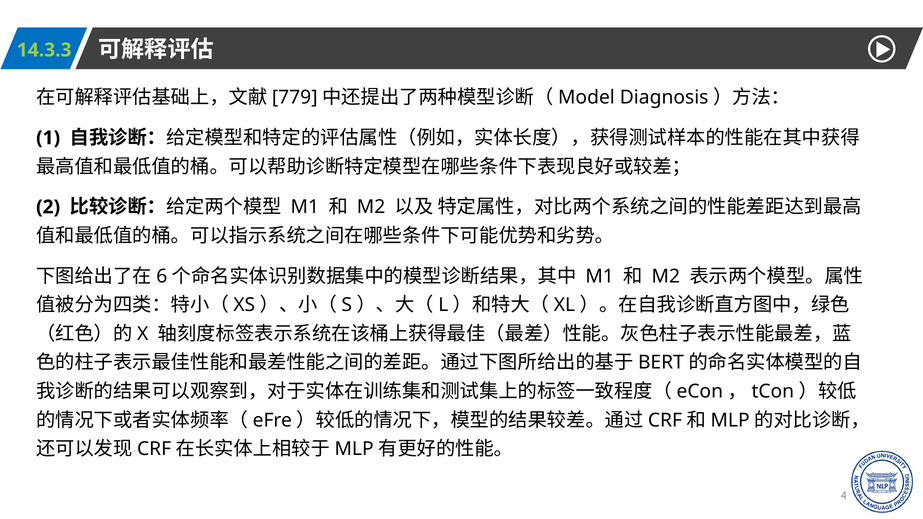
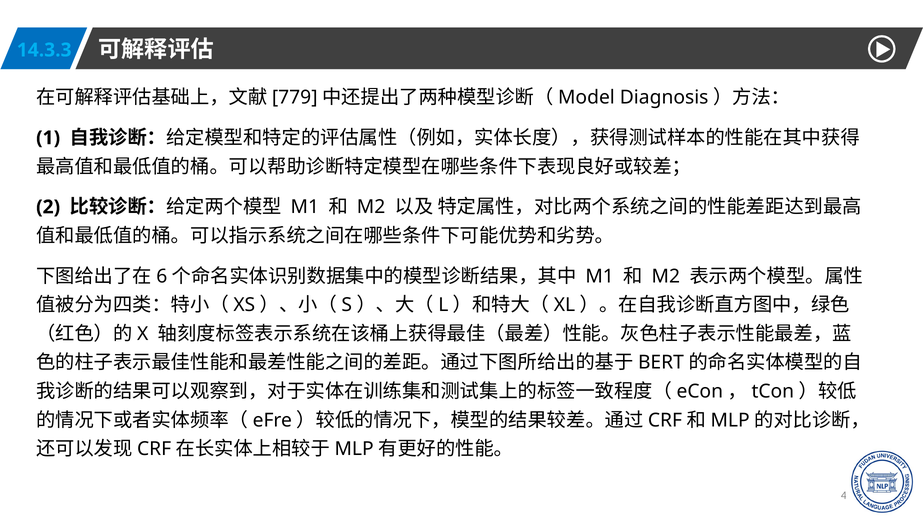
14.3.3 colour: light green -> light blue
